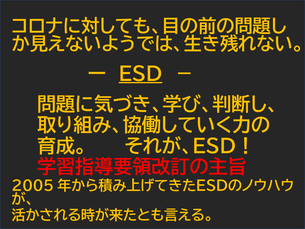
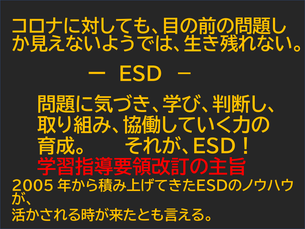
ＥＳＤ underline: present -> none
